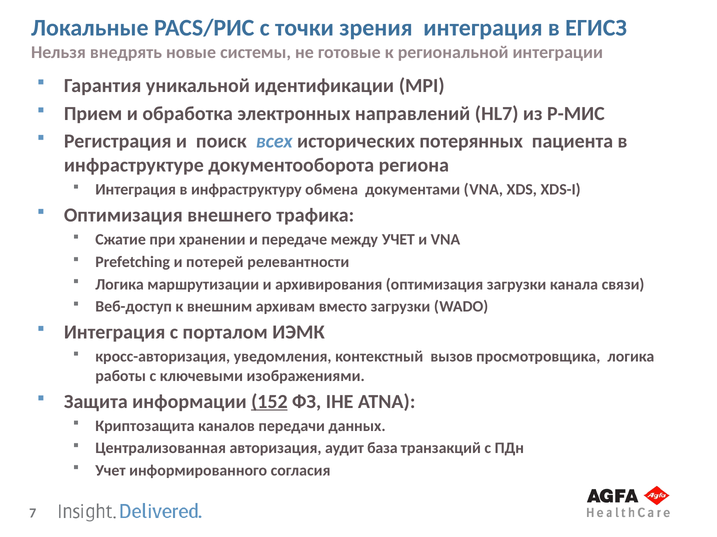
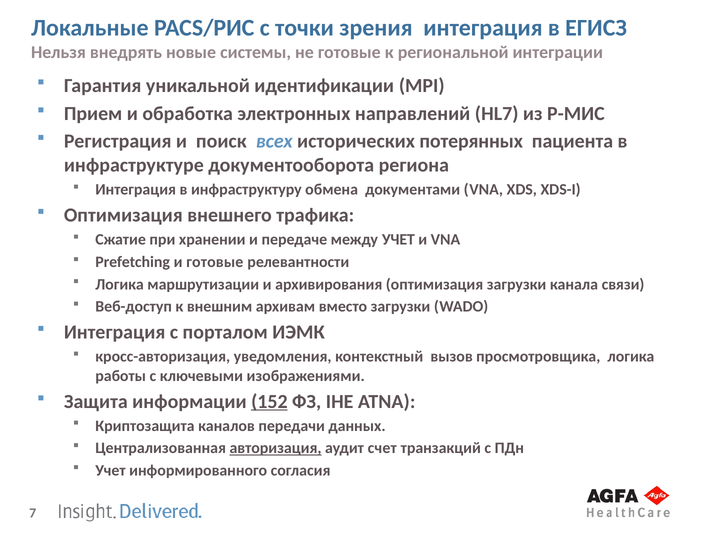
и потерей: потерей -> готовые
авторизация underline: none -> present
база: база -> счет
